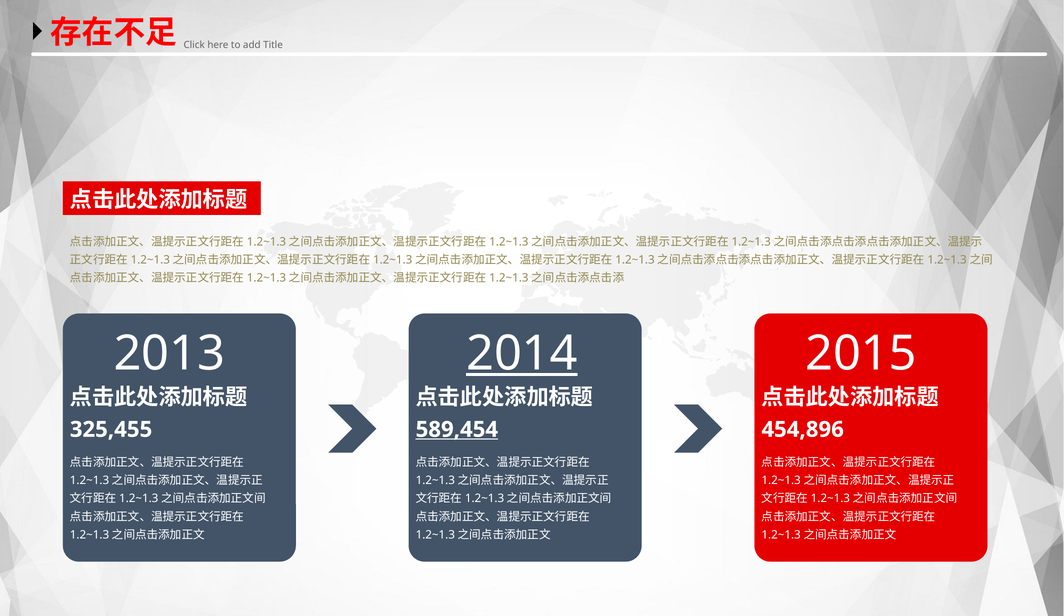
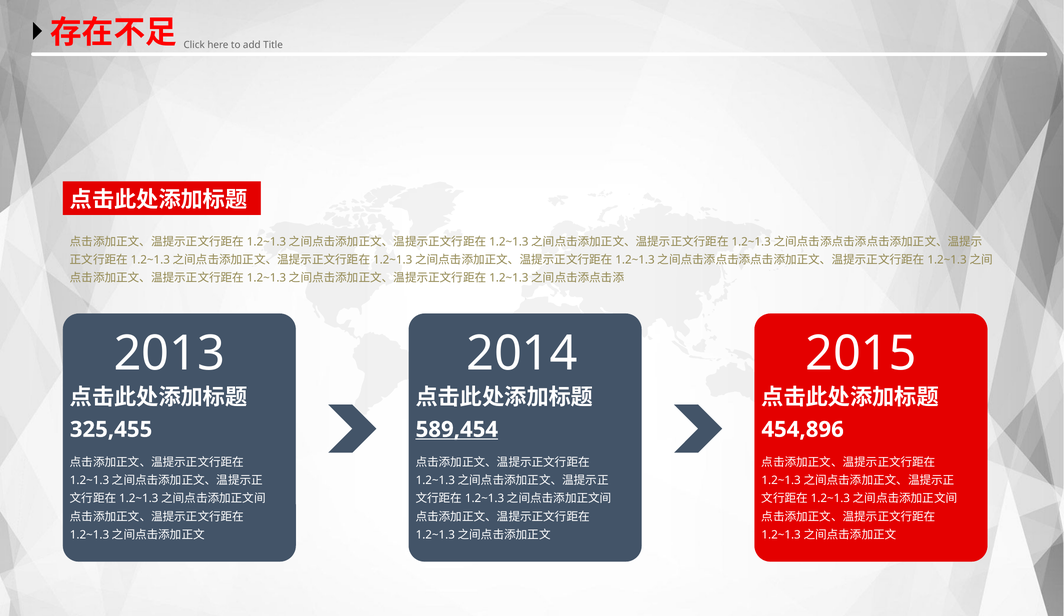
2014 underline: present -> none
